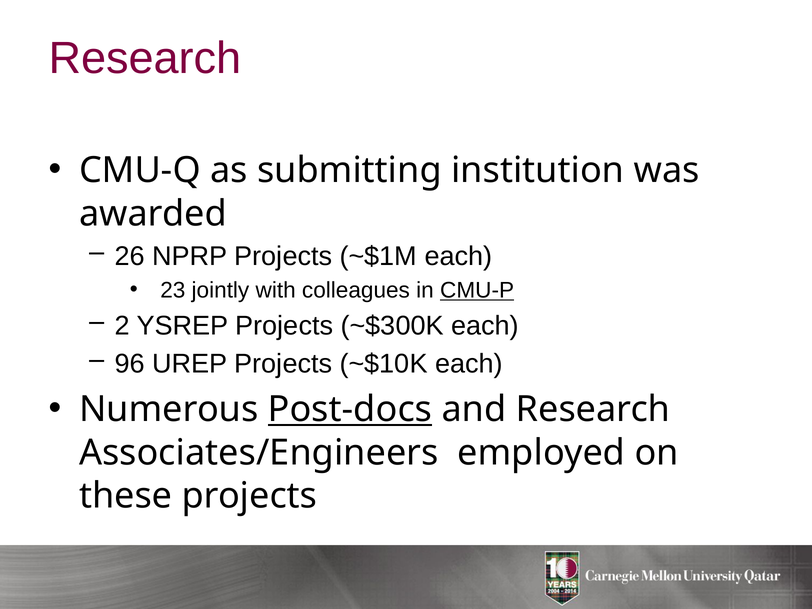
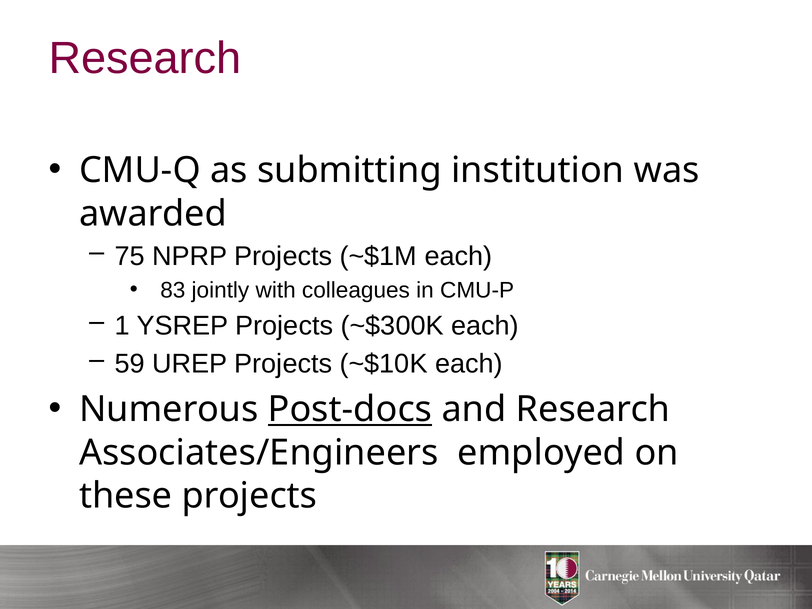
26: 26 -> 75
23: 23 -> 83
CMU-P underline: present -> none
2: 2 -> 1
96: 96 -> 59
